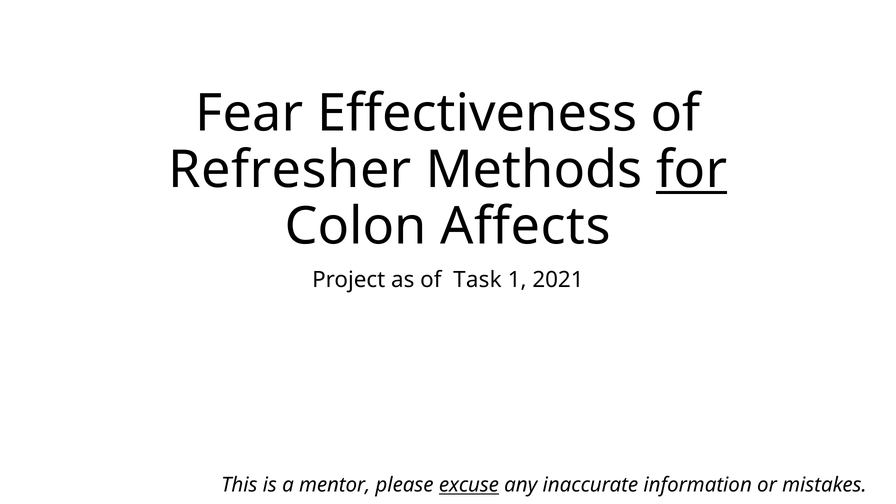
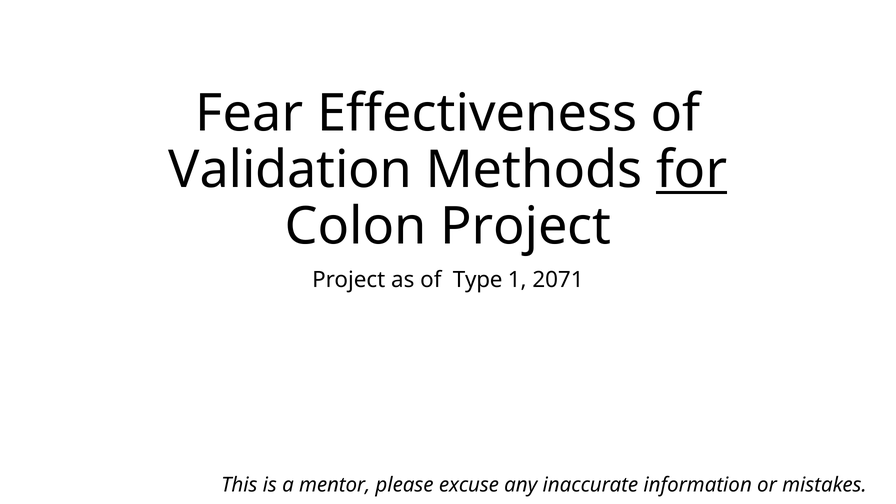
Refresher: Refresher -> Validation
Colon Affects: Affects -> Project
Task: Task -> Type
2021: 2021 -> 2071
excuse underline: present -> none
